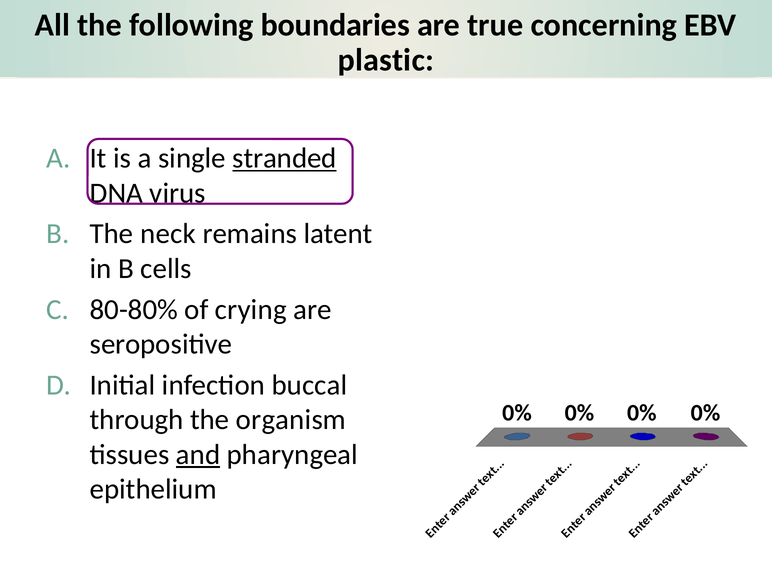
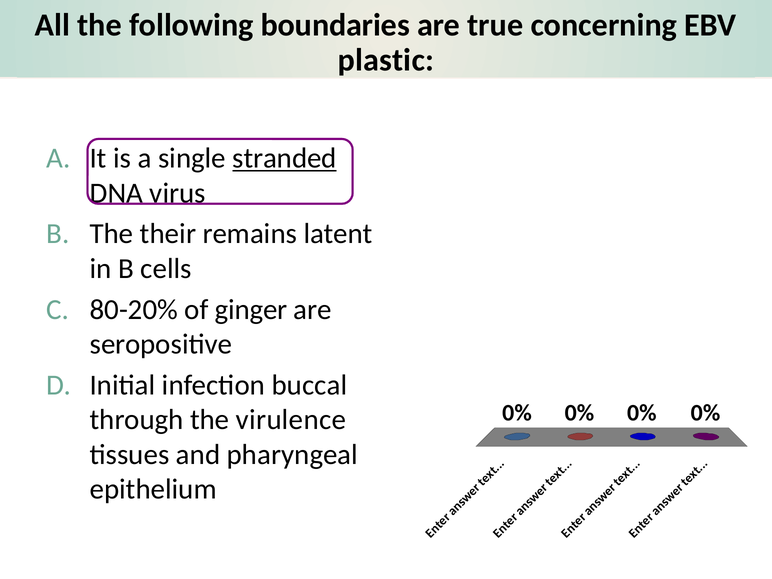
neck: neck -> their
80-80%: 80-80% -> 80-20%
crying: crying -> ginger
organism: organism -> virulence
and underline: present -> none
